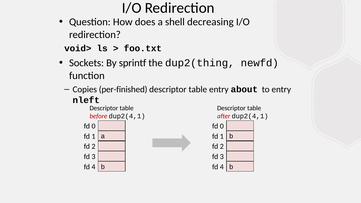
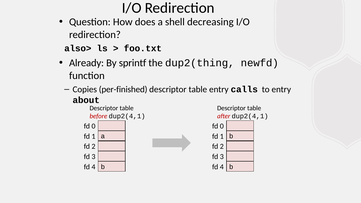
void>: void> -> also>
Sockets: Sockets -> Already
about: about -> calls
nleft: nleft -> about
